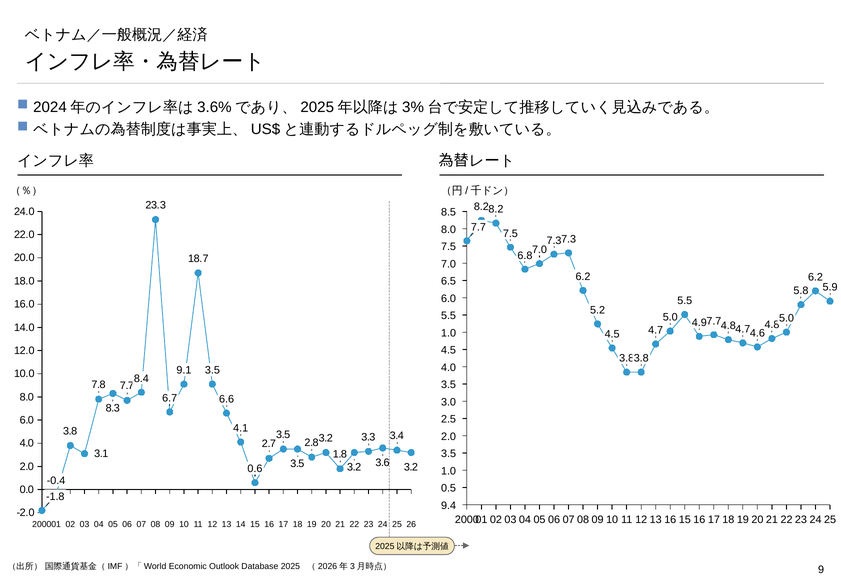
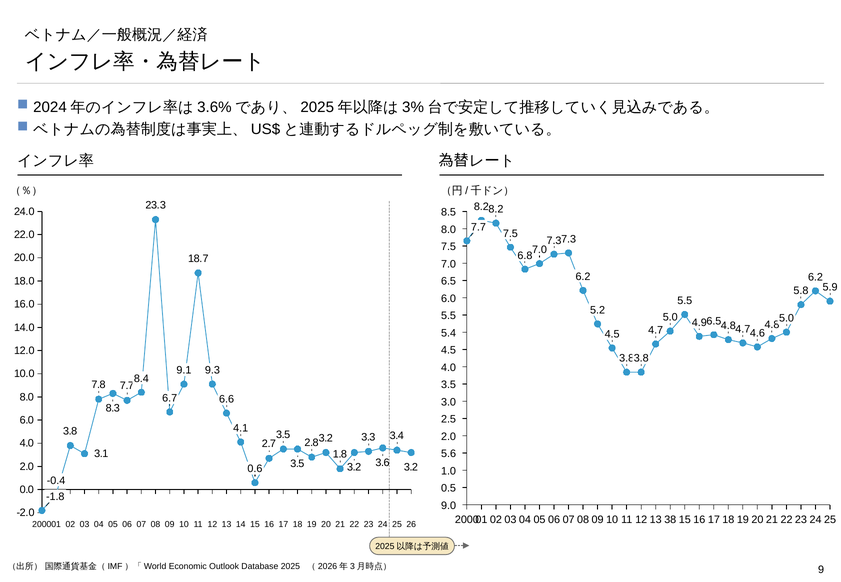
7.7 at (714, 321): 7.7 -> 6.5
1.0 at (449, 333): 1.0 -> 5.4
3.5 at (212, 371): 3.5 -> 9.3
3.5 at (449, 454): 3.5 -> 5.6
9.4: 9.4 -> 9.0
12 16: 16 -> 38
